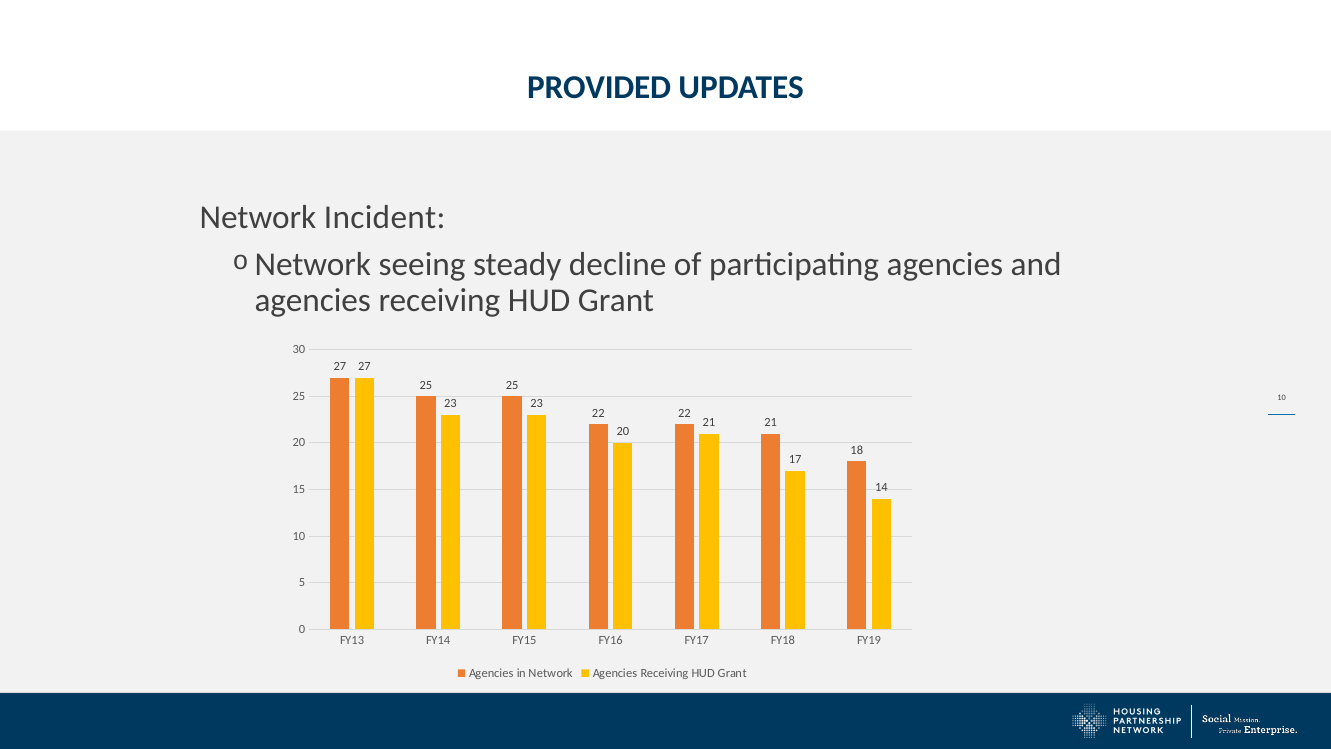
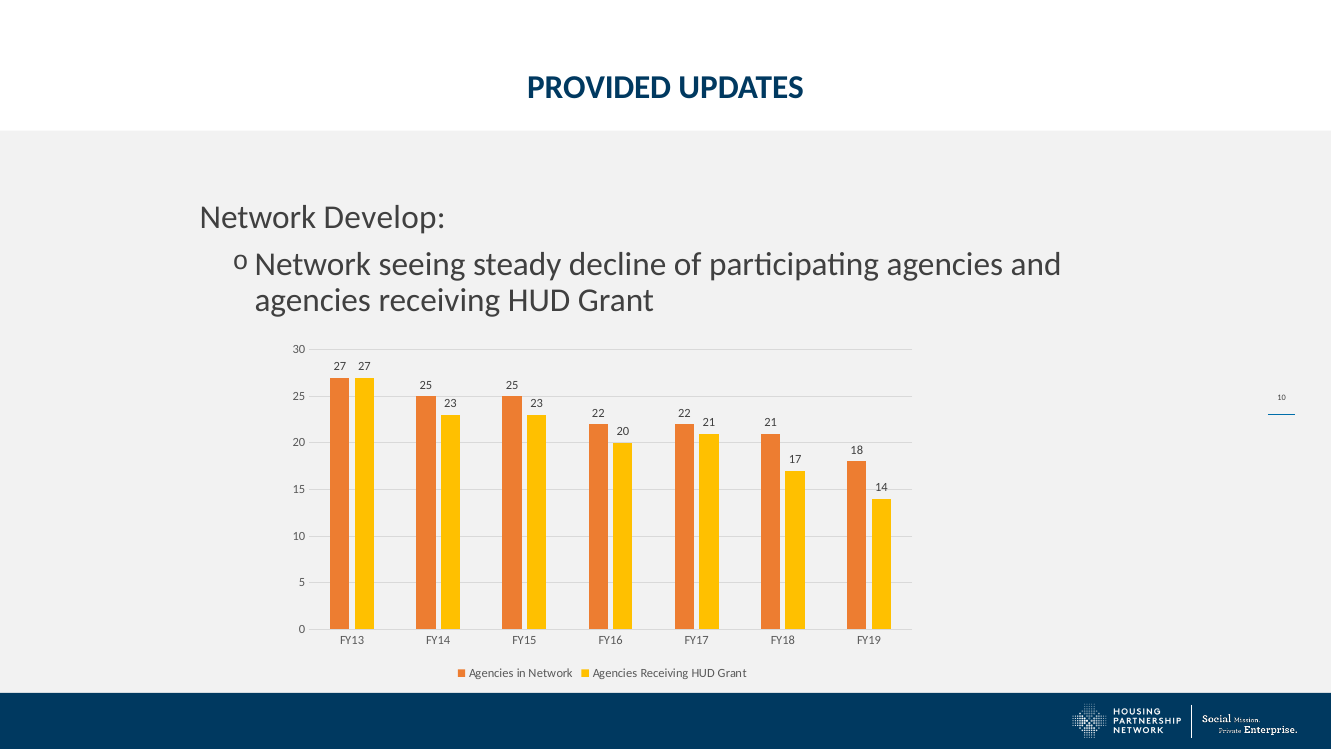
Incident: Incident -> Develop
